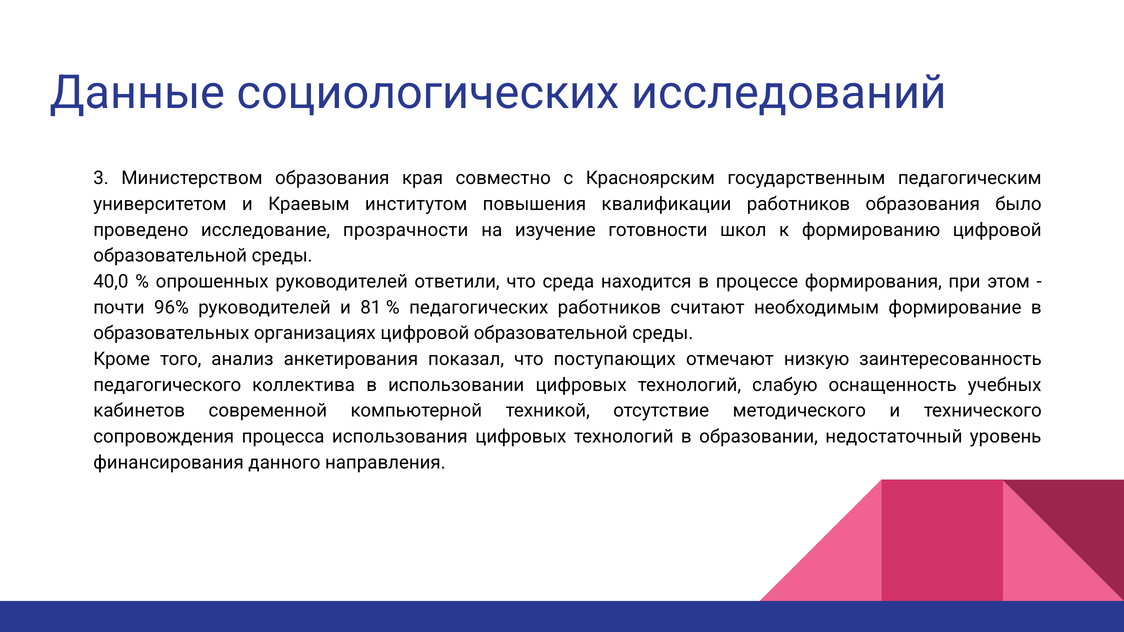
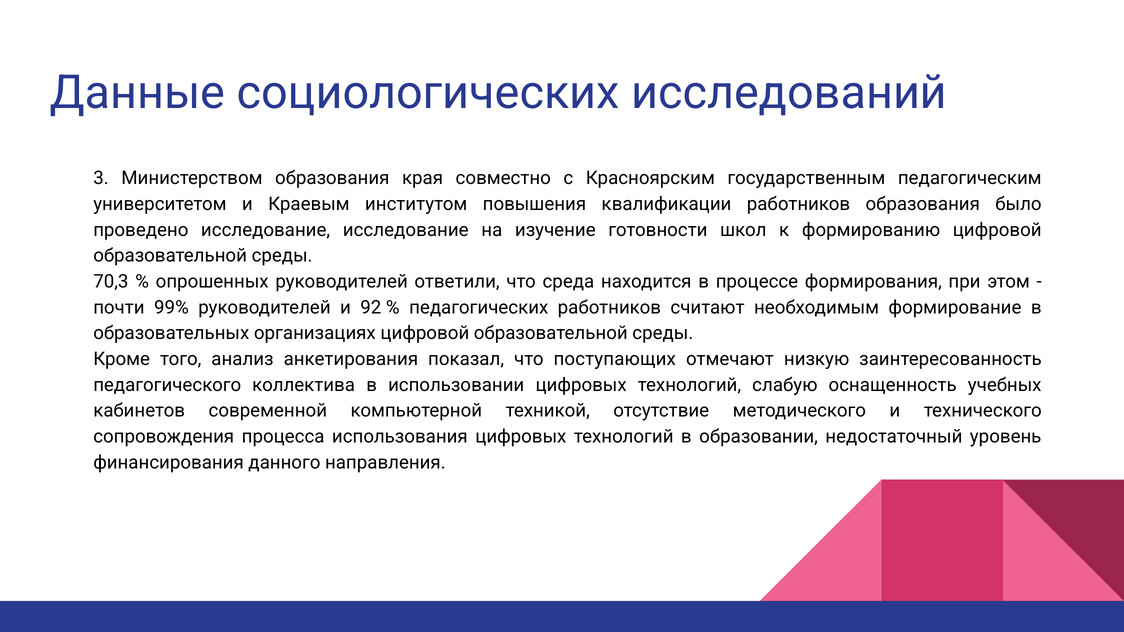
исследование прозрачности: прозрачности -> исследование
40,0: 40,0 -> 70,3
96%: 96% -> 99%
81: 81 -> 92
